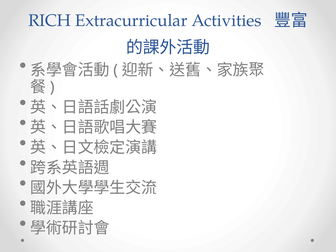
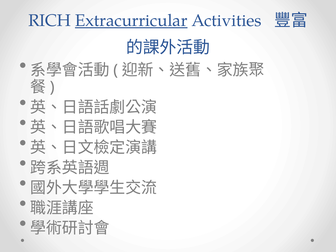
Extracurricular underline: none -> present
